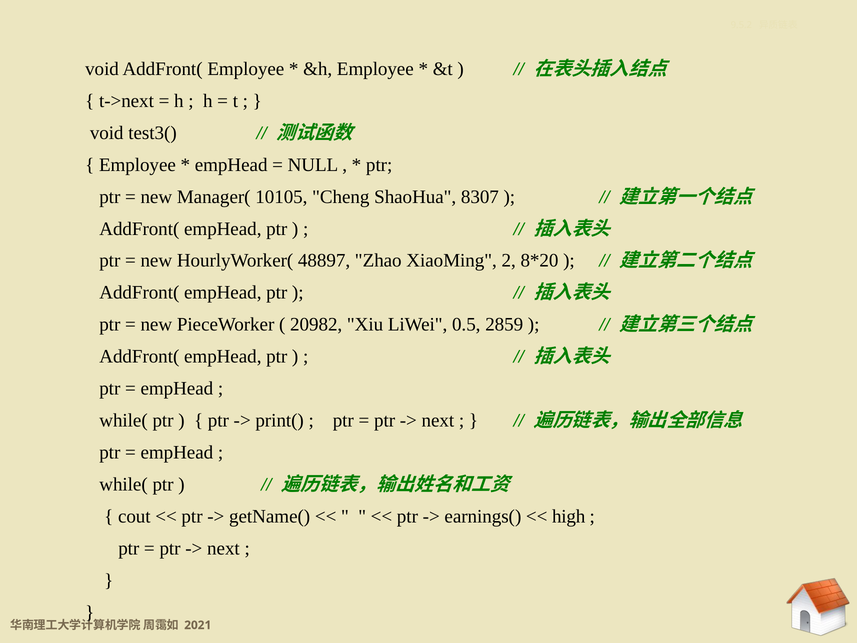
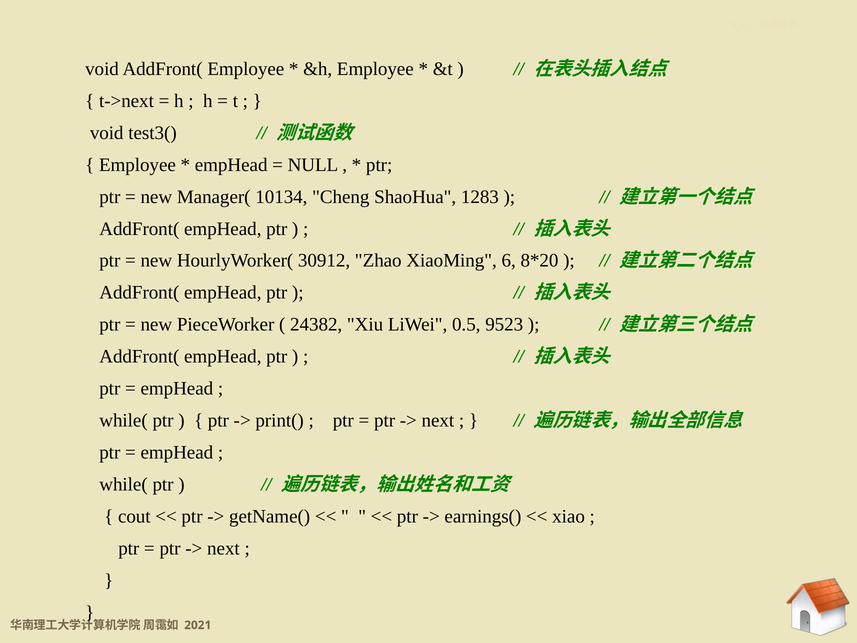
10105: 10105 -> 10134
8307: 8307 -> 1283
48897: 48897 -> 30912
2: 2 -> 6
20982: 20982 -> 24382
2859: 2859 -> 9523
high: high -> xiao
